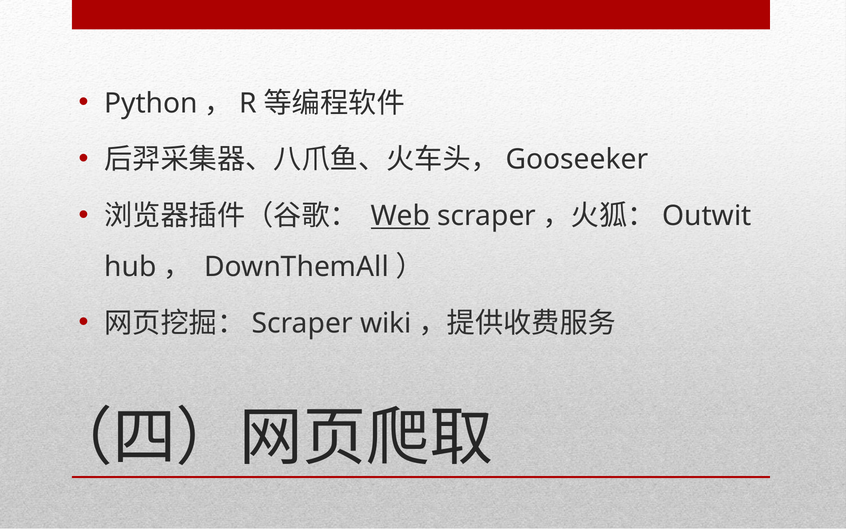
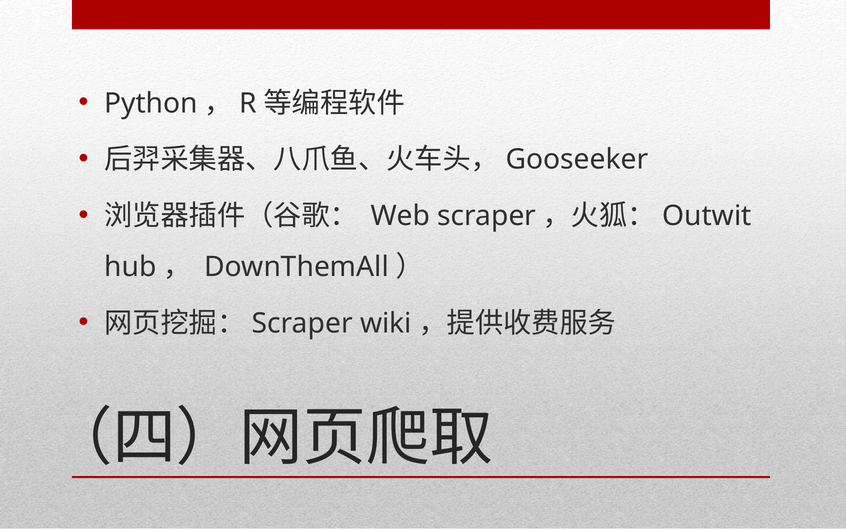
Web underline: present -> none
